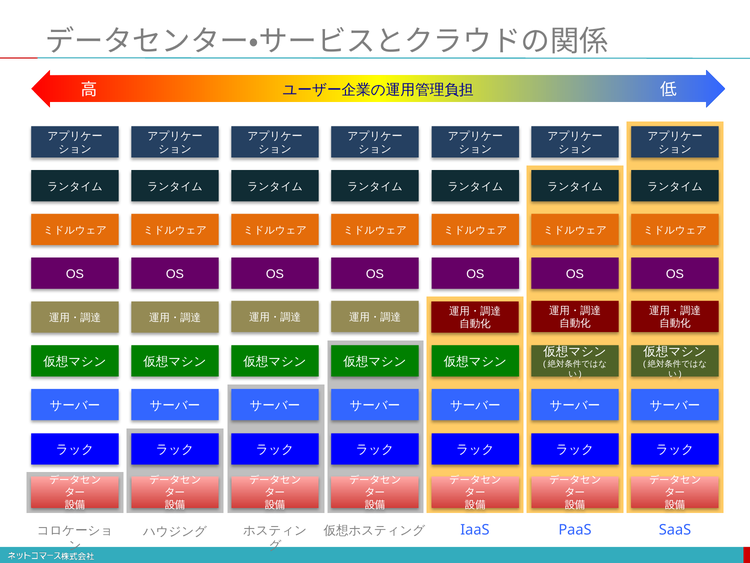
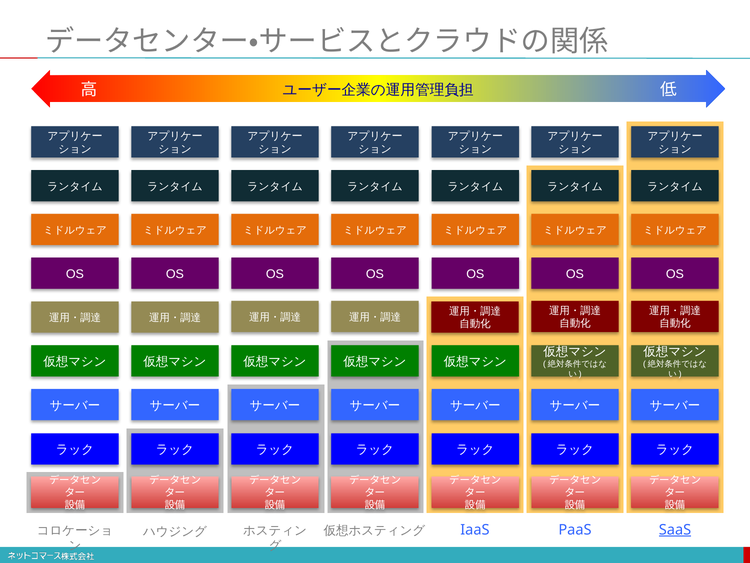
SaaS underline: none -> present
